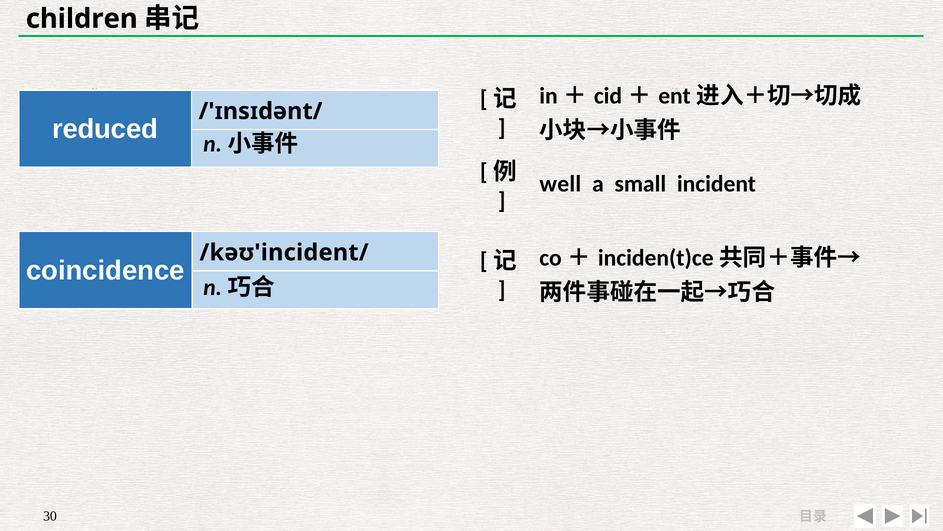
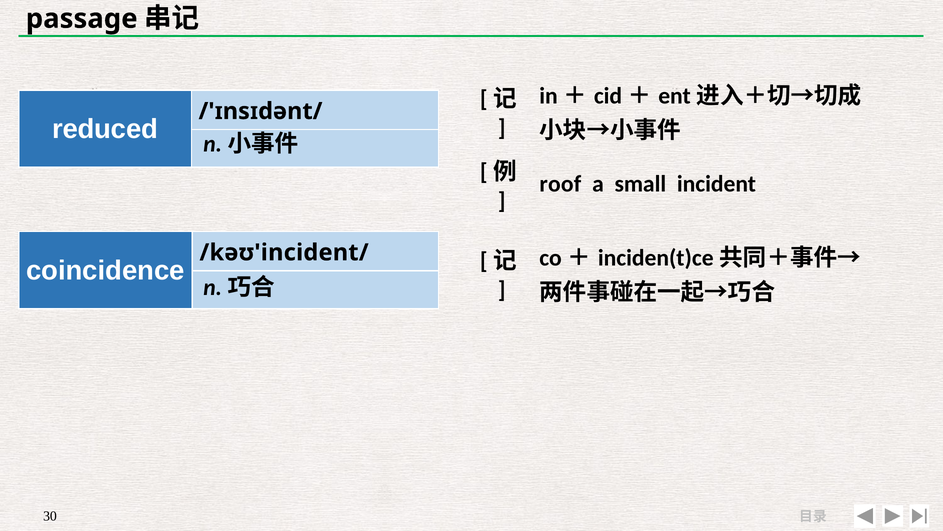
children: children -> passage
well: well -> roof
